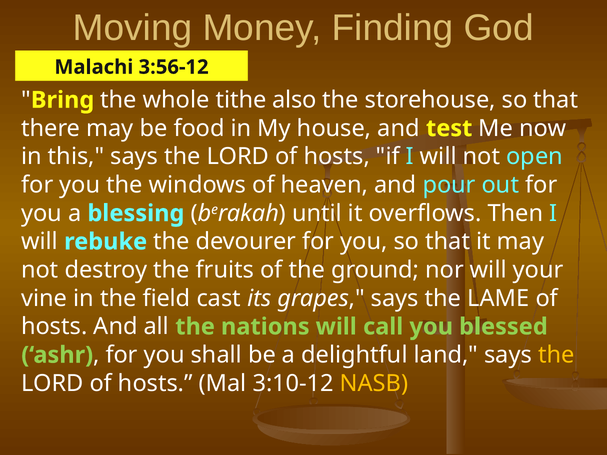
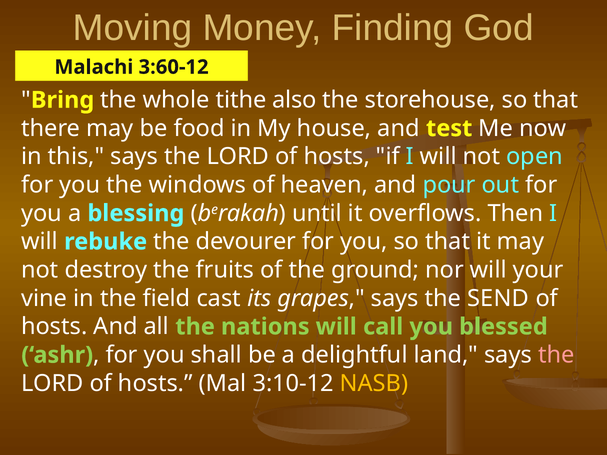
3:56-12: 3:56-12 -> 3:60-12
LAME: LAME -> SEND
the at (556, 355) colour: yellow -> pink
